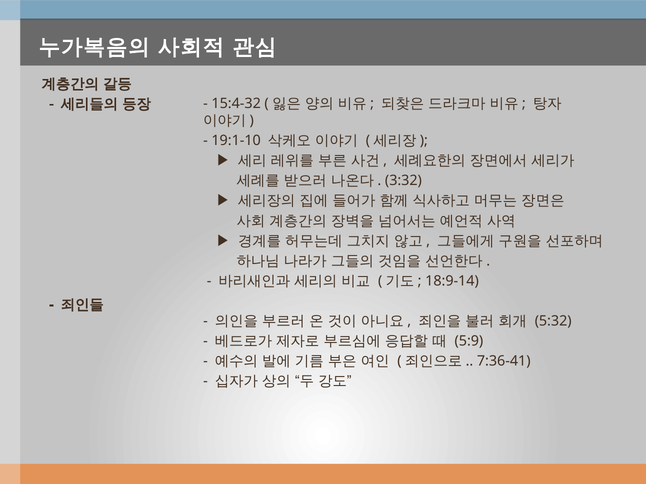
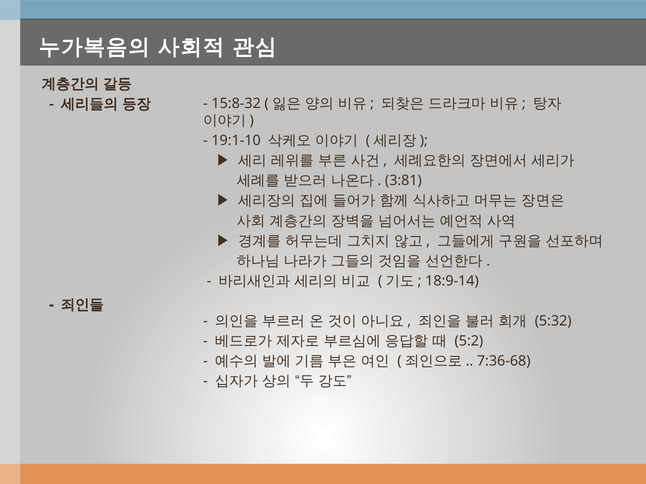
15:4-32: 15:4-32 -> 15:8-32
3:32: 3:32 -> 3:81
5:9: 5:9 -> 5:2
7:36-41: 7:36-41 -> 7:36-68
